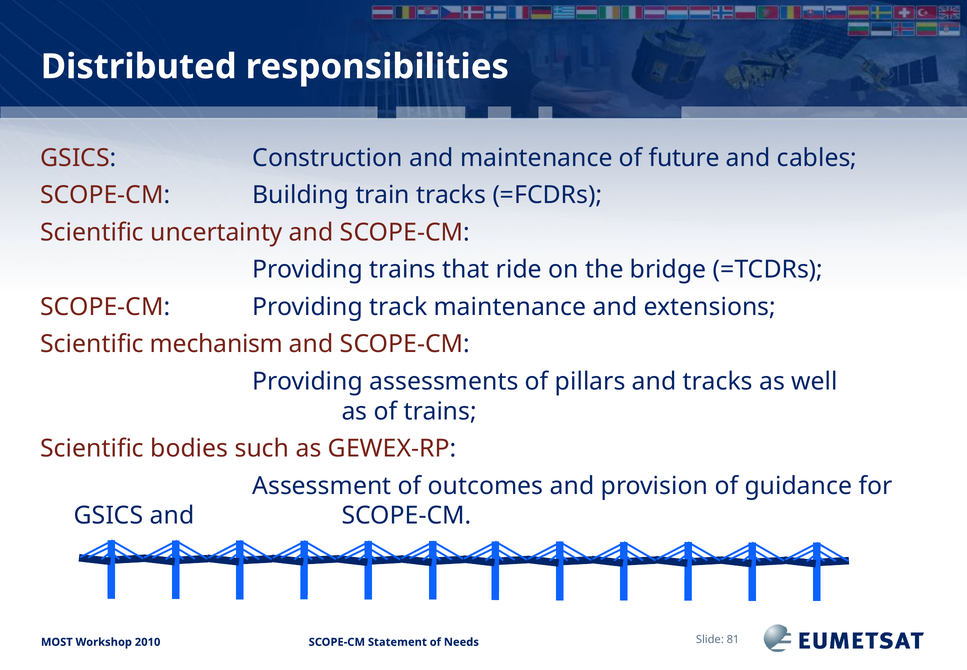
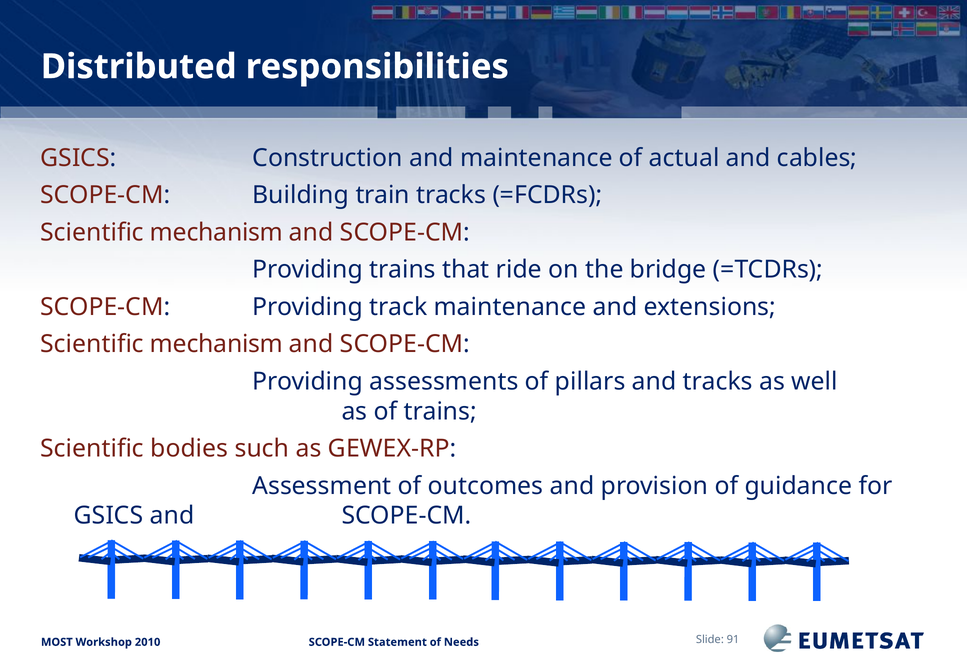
future: future -> actual
uncertainty at (216, 232): uncertainty -> mechanism
81: 81 -> 91
